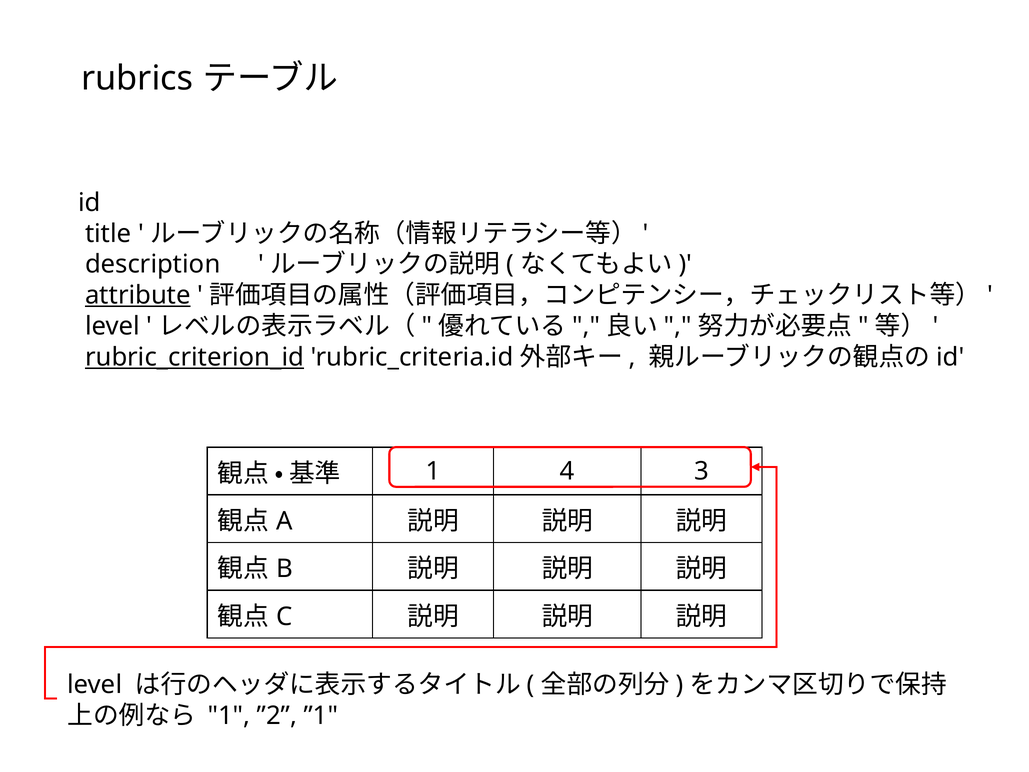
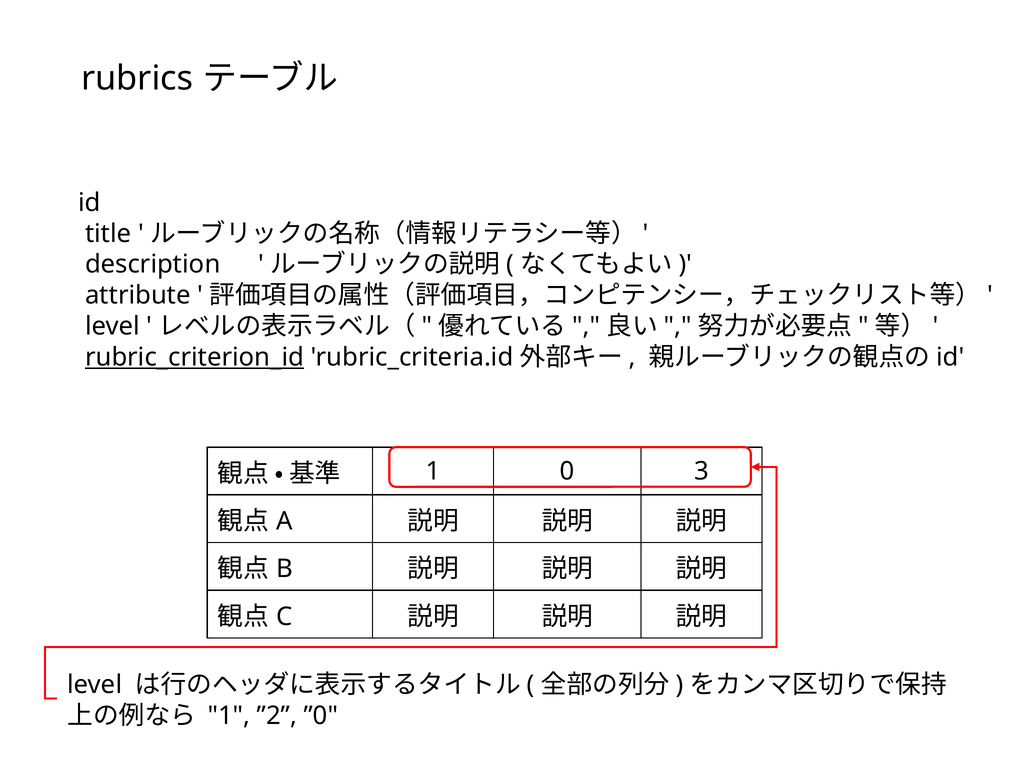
attribute underline: present -> none
4: 4 -> 0
”1: ”1 -> ”0
